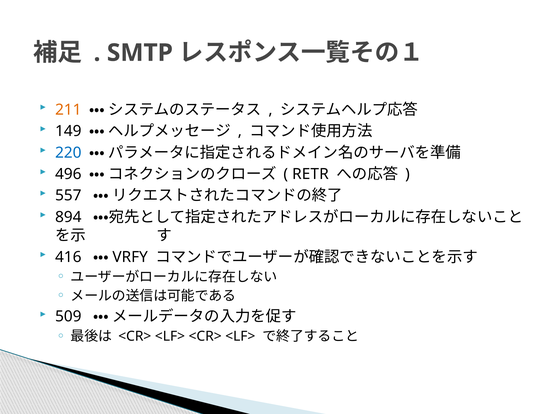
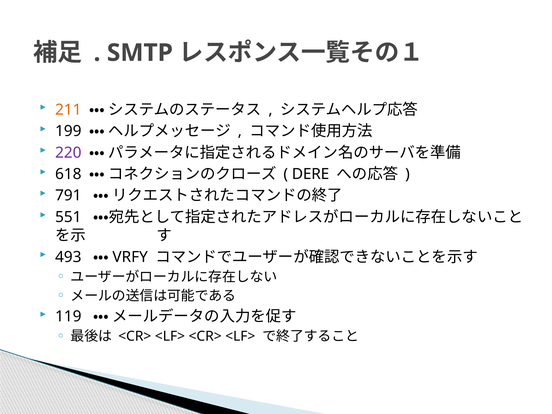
149: 149 -> 199
220 colour: blue -> purple
496: 496 -> 618
RETR: RETR -> DERE
557: 557 -> 791
894: 894 -> 551
416: 416 -> 493
509: 509 -> 119
